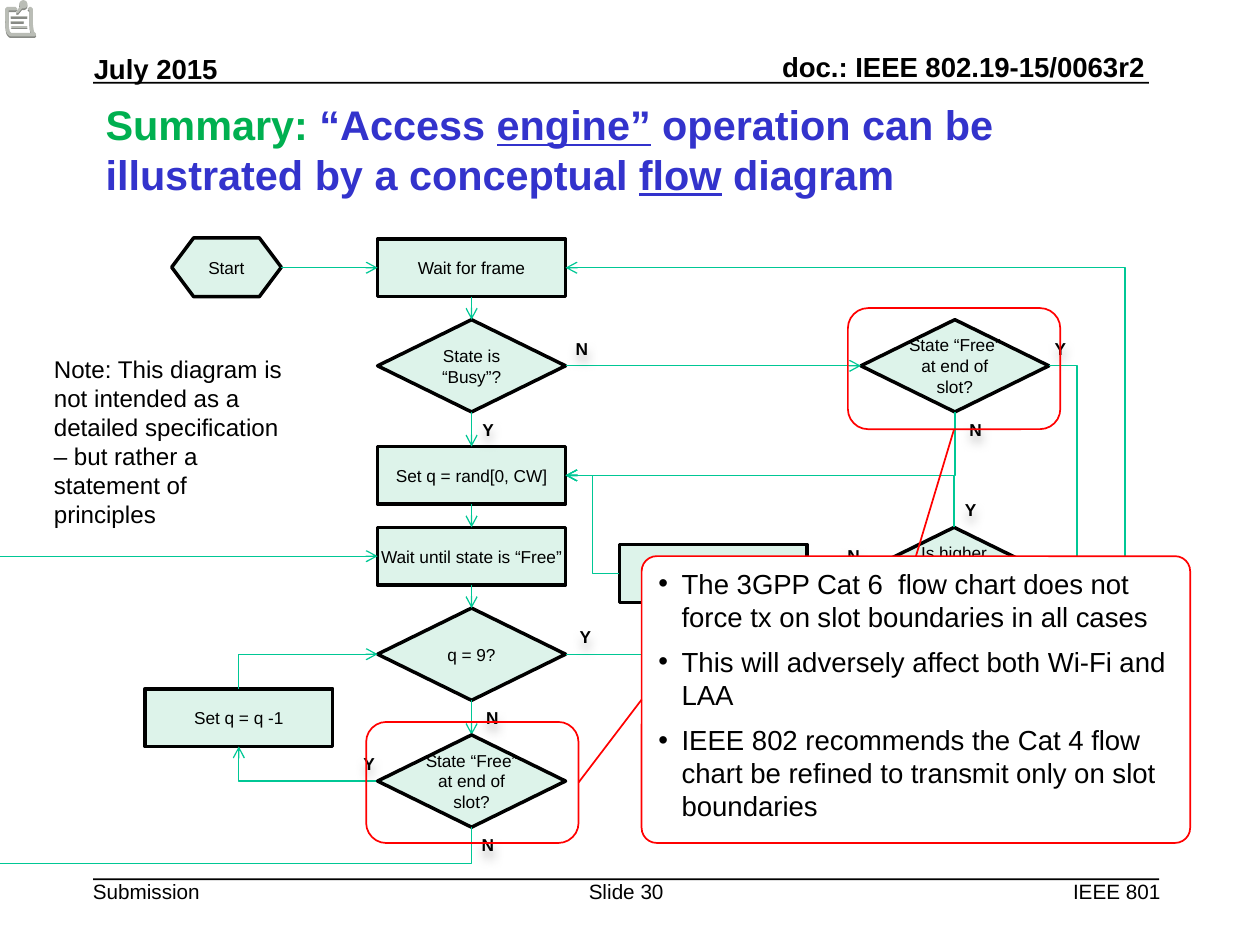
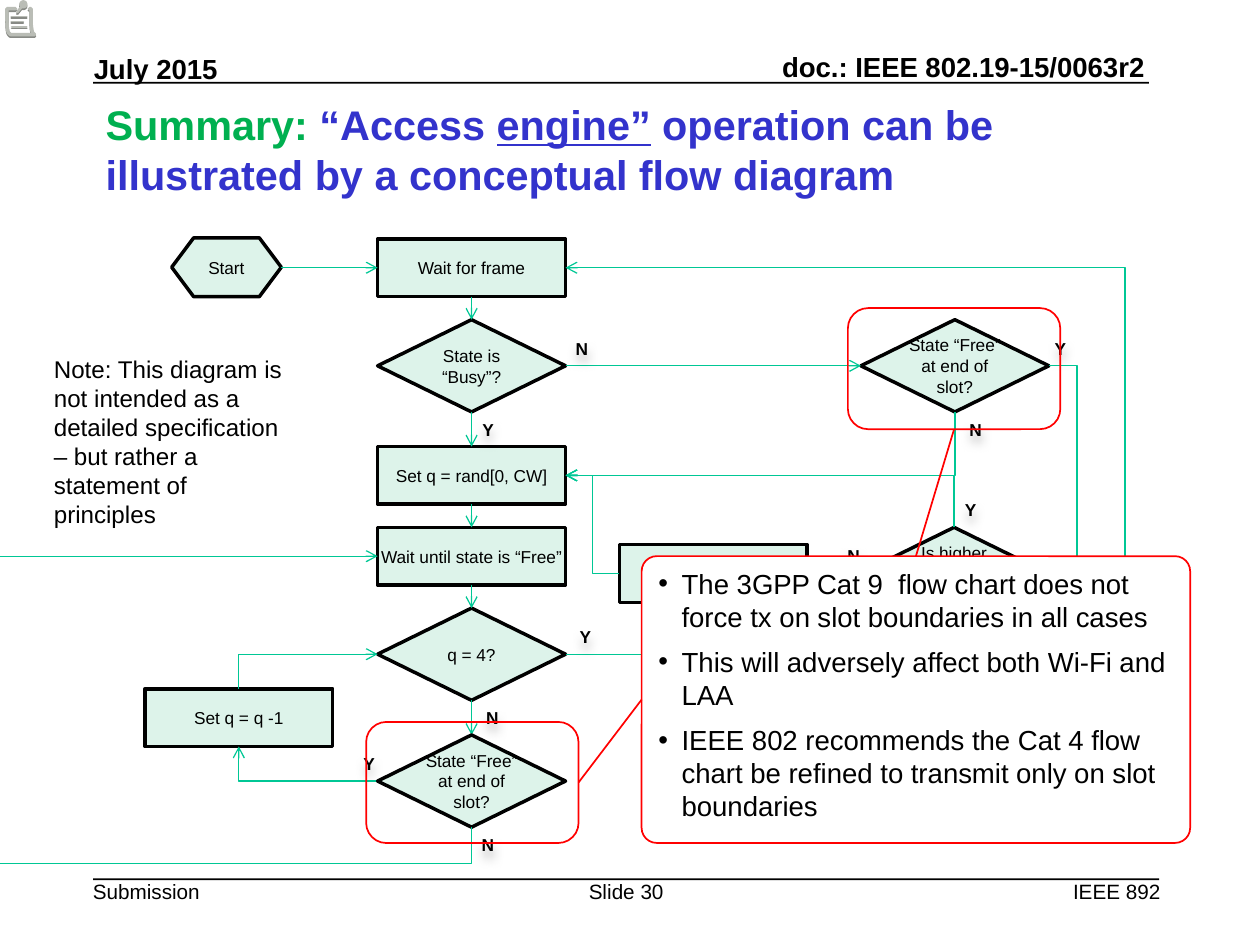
flow at (680, 177) underline: present -> none
6: 6 -> 9
9 at (486, 656): 9 -> 4
801: 801 -> 892
